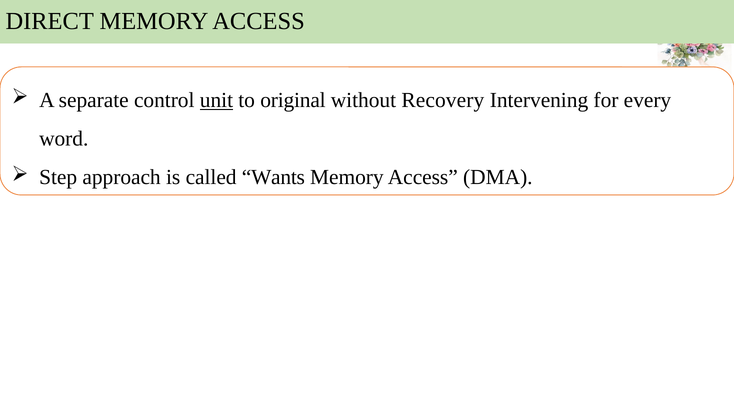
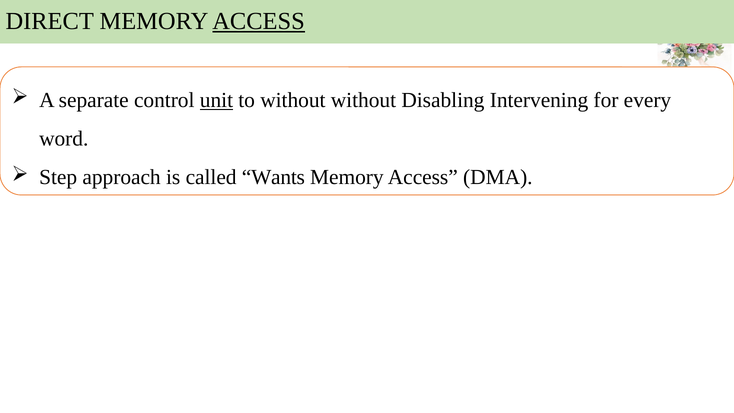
ACCESS at (259, 21) underline: none -> present
to original: original -> without
Recovery: Recovery -> Disabling
